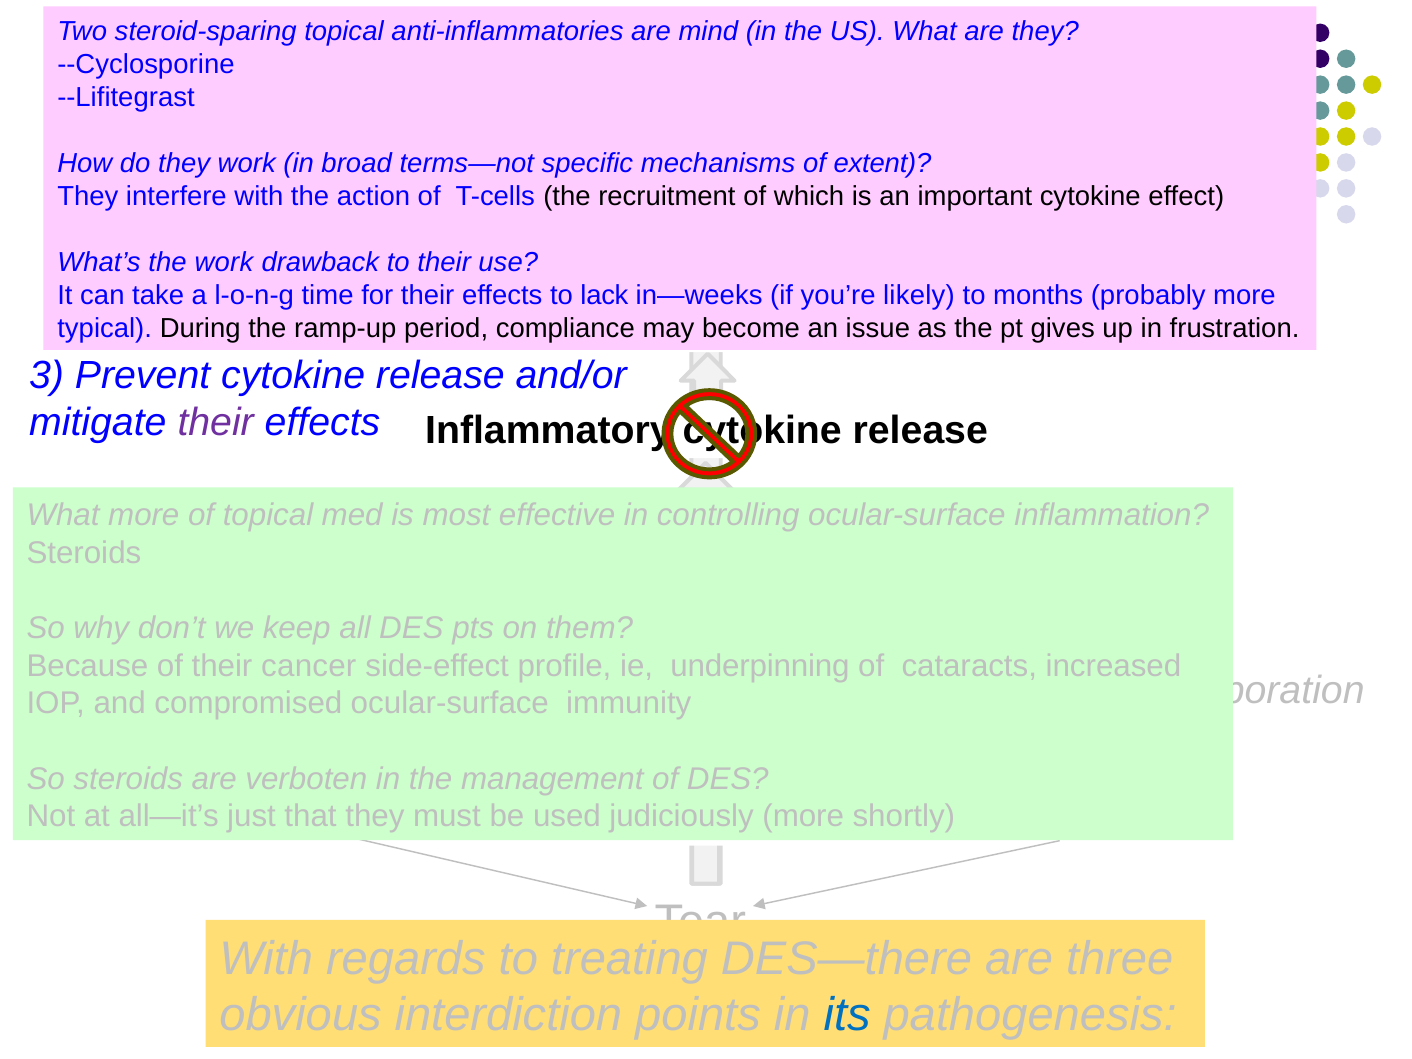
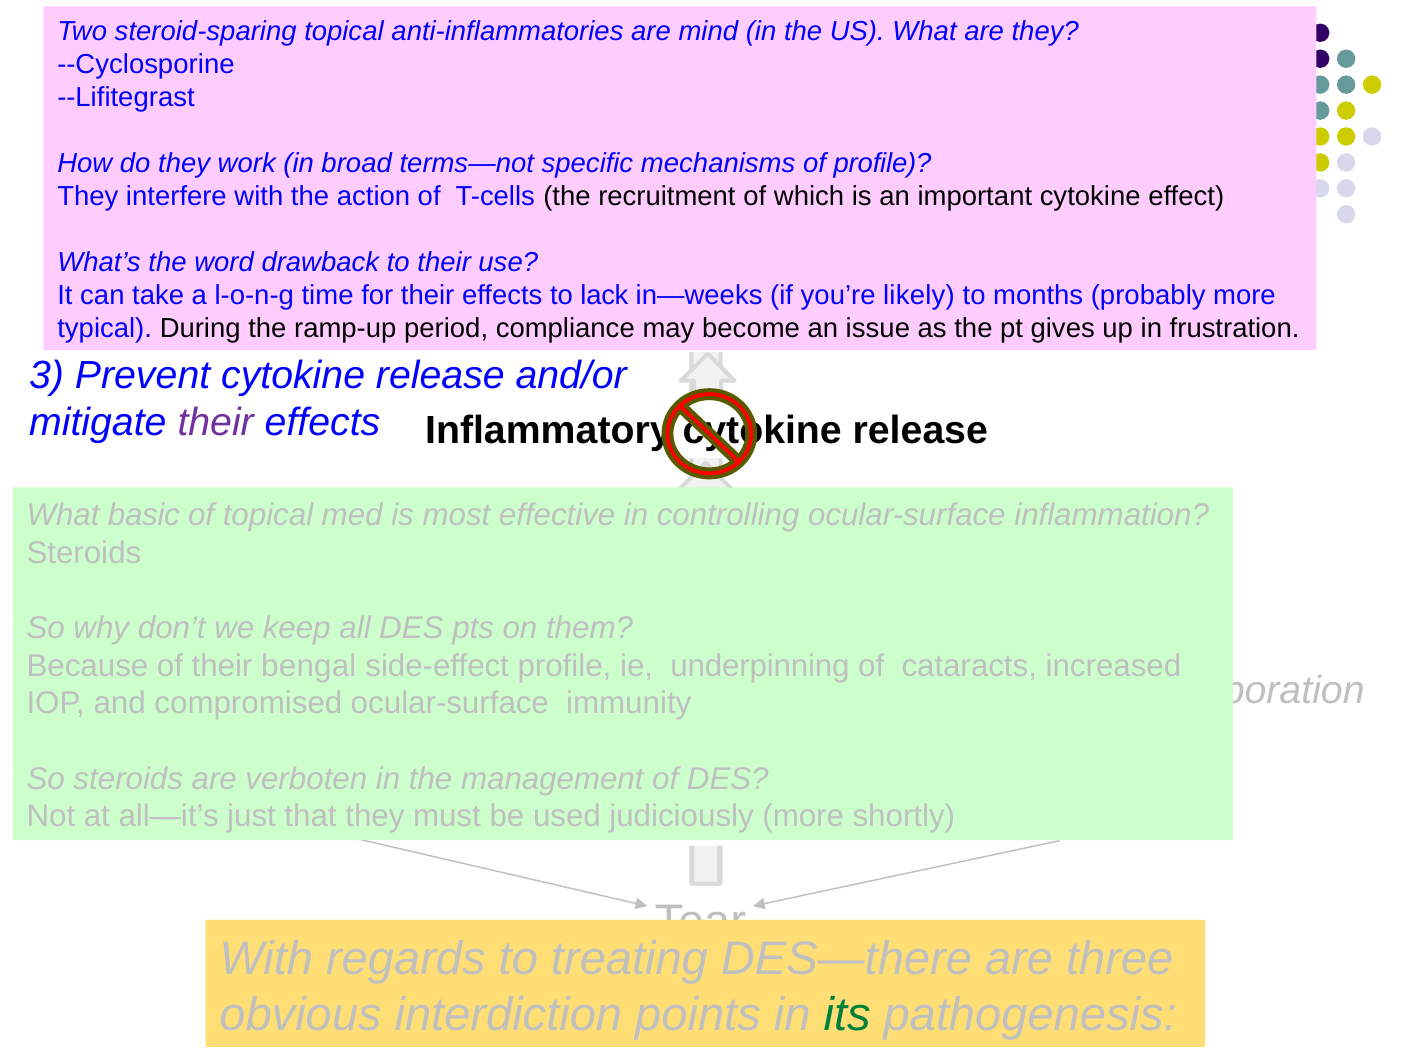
of extent: extent -> profile
the work: work -> word
What more: more -> basic
cancer: cancer -> bengal
its colour: blue -> green
